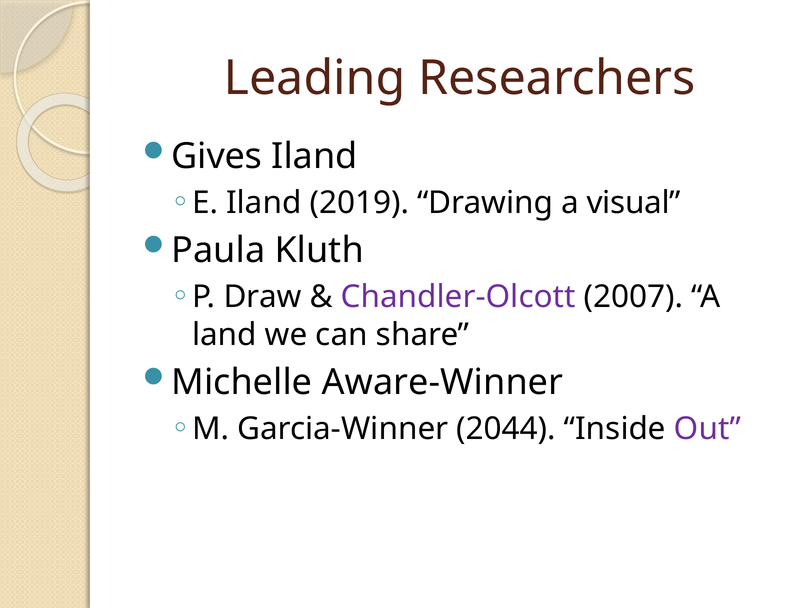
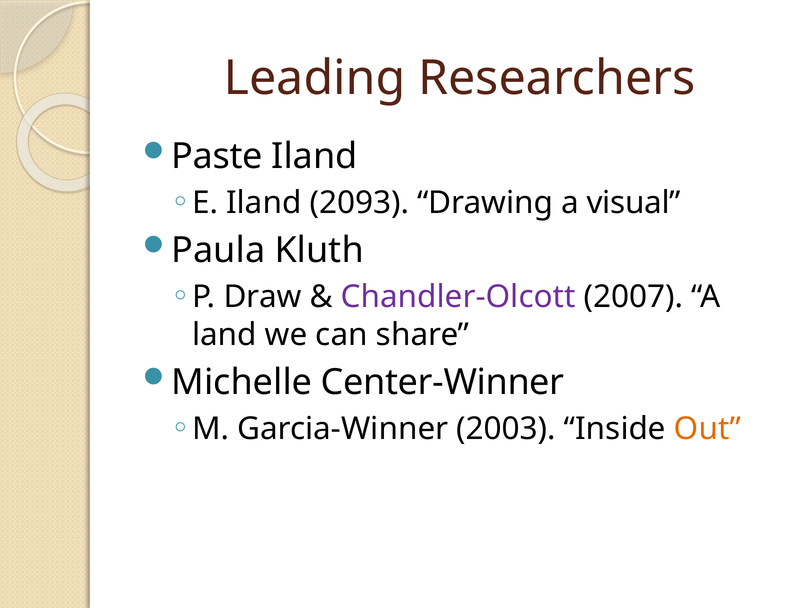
Gives: Gives -> Paste
2019: 2019 -> 2093
Aware-Winner: Aware-Winner -> Center-Winner
2044: 2044 -> 2003
Out colour: purple -> orange
